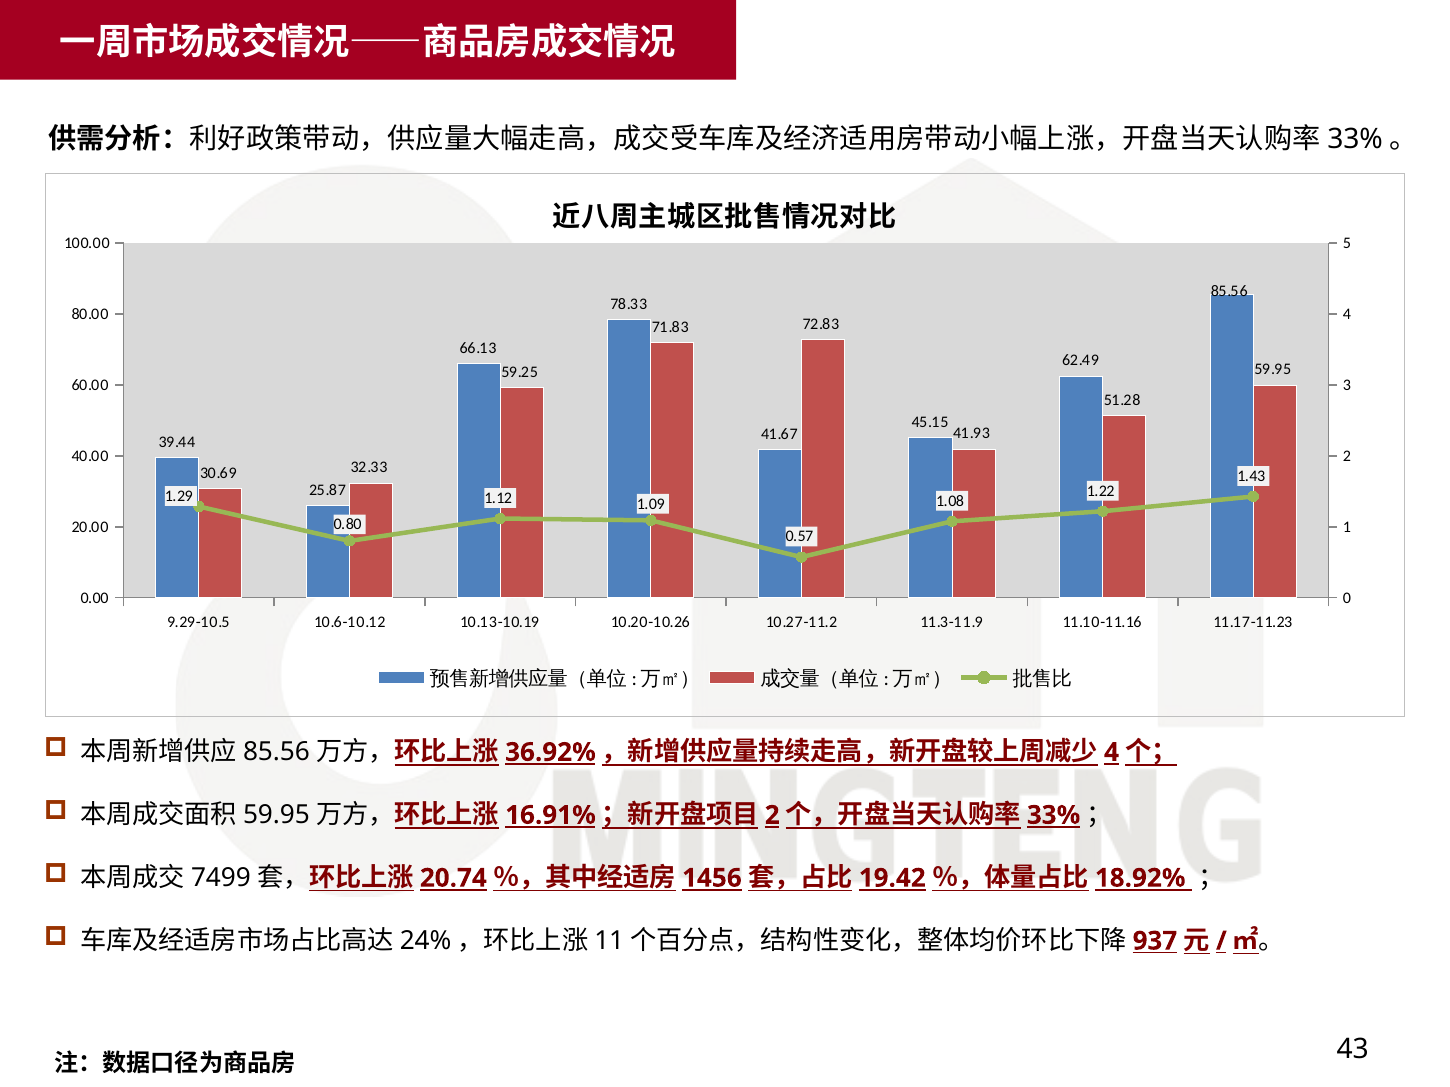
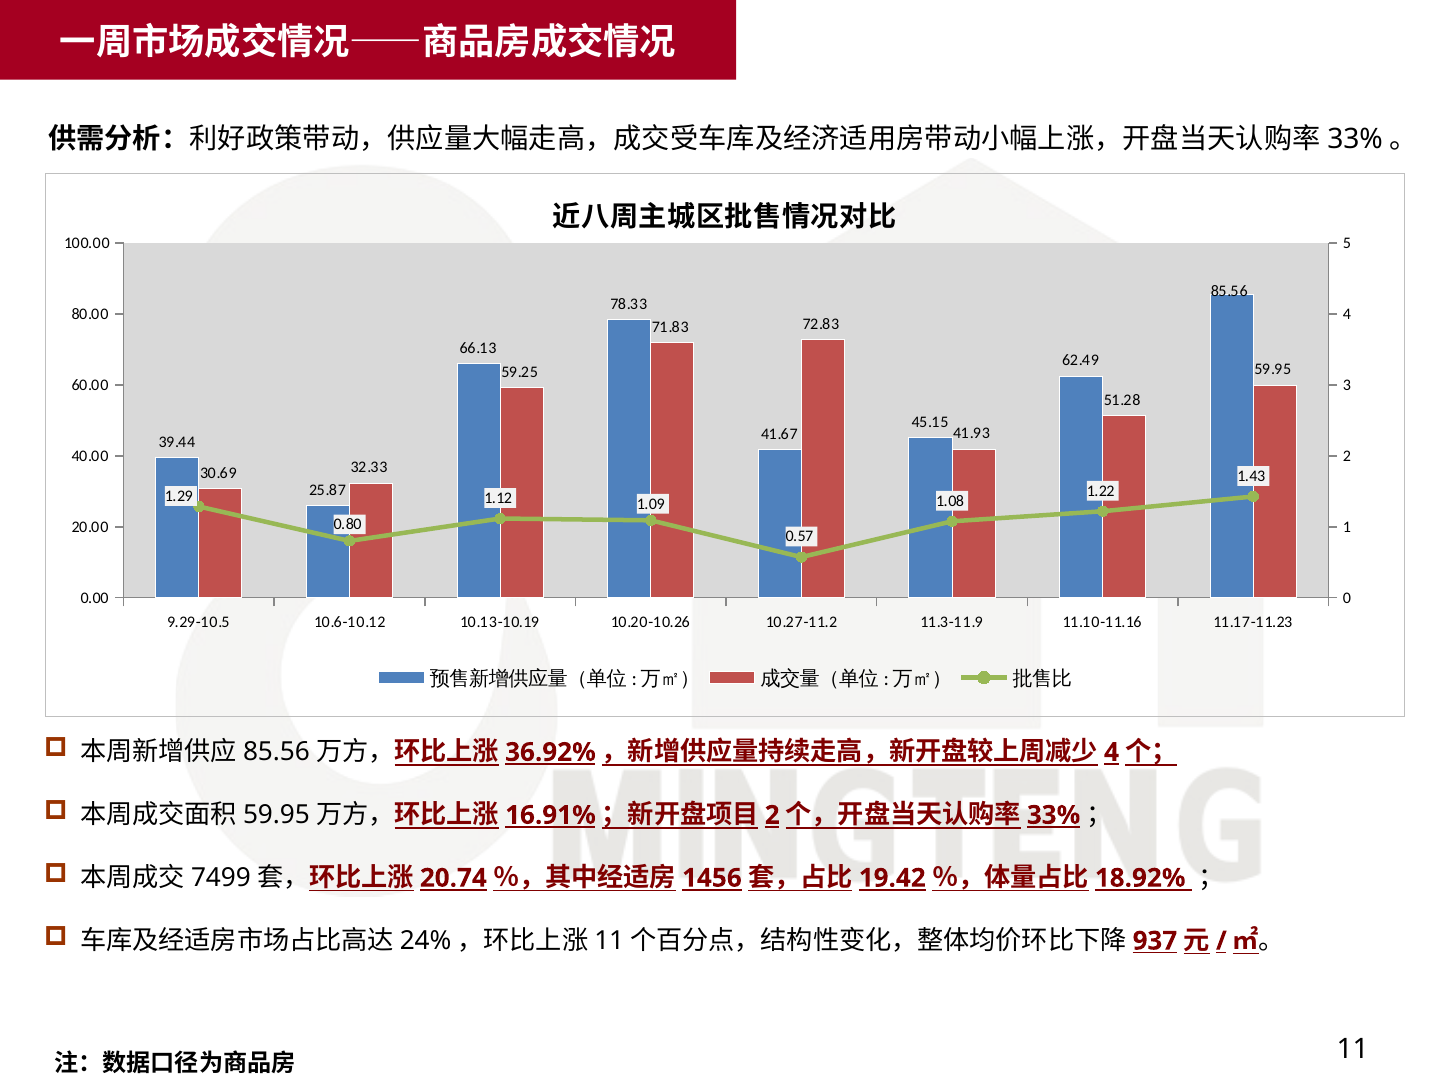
43: 43 -> 11
